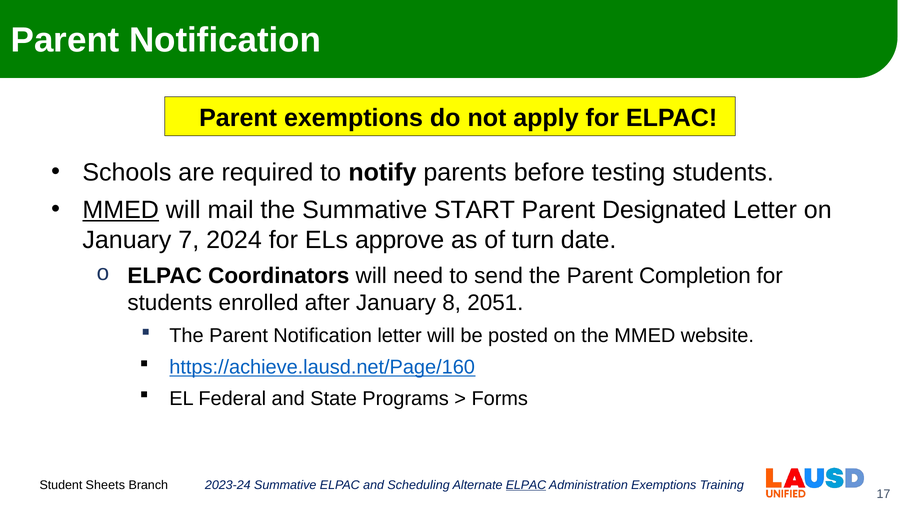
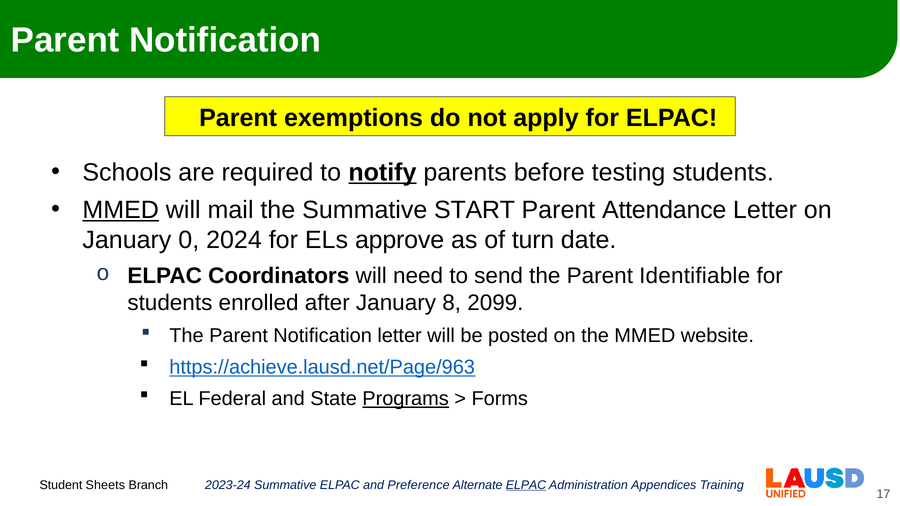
notify underline: none -> present
Designated: Designated -> Attendance
7: 7 -> 0
Completion: Completion -> Identifiable
2051: 2051 -> 2099
https://achieve.lausd.net/Page/160: https://achieve.lausd.net/Page/160 -> https://achieve.lausd.net/Page/963
Programs underline: none -> present
Scheduling: Scheduling -> Preference
Administration Exemptions: Exemptions -> Appendices
